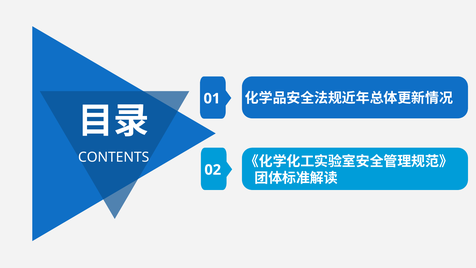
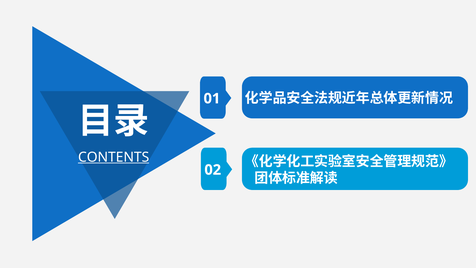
CONTENTS underline: none -> present
